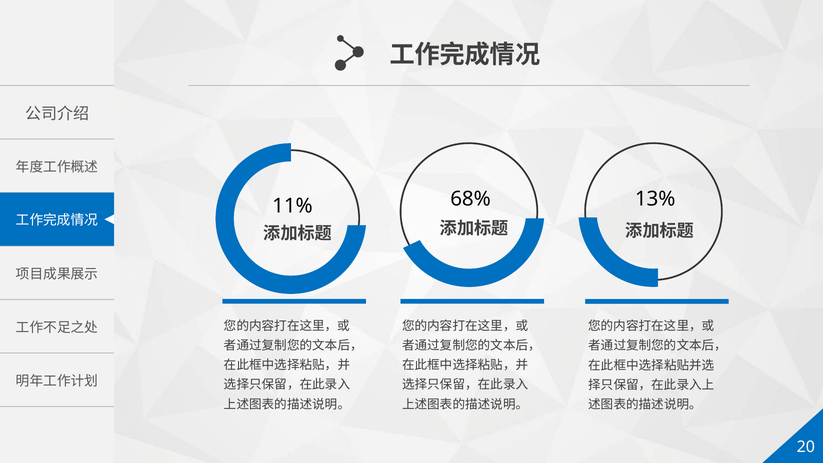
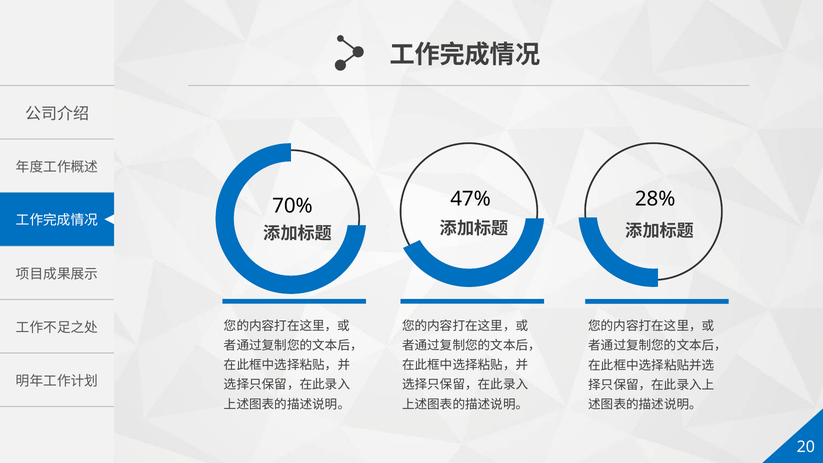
68%: 68% -> 47%
13%: 13% -> 28%
11%: 11% -> 70%
